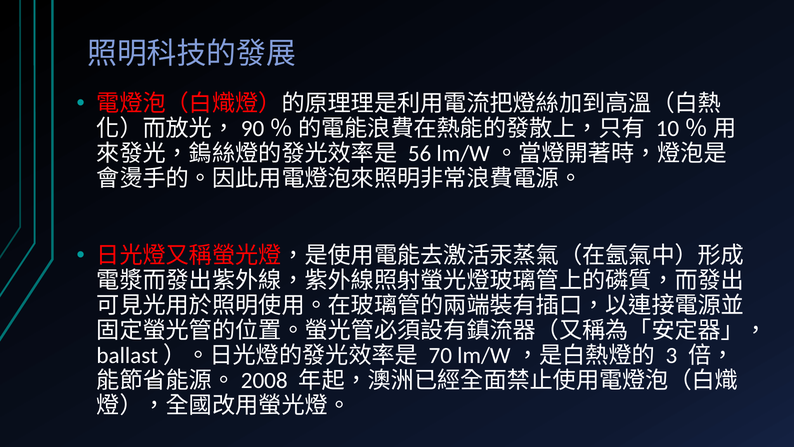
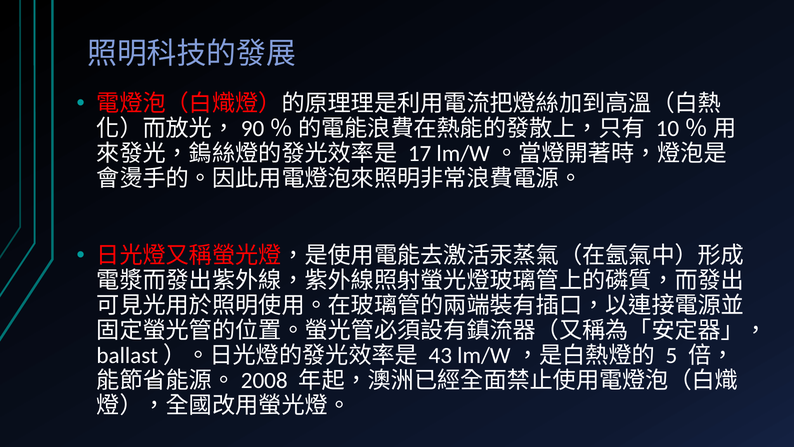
56: 56 -> 17
70: 70 -> 43
3: 3 -> 5
